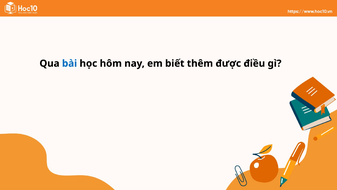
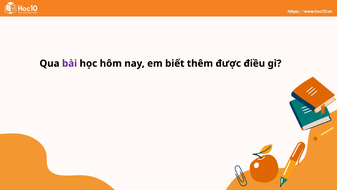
bài colour: blue -> purple
